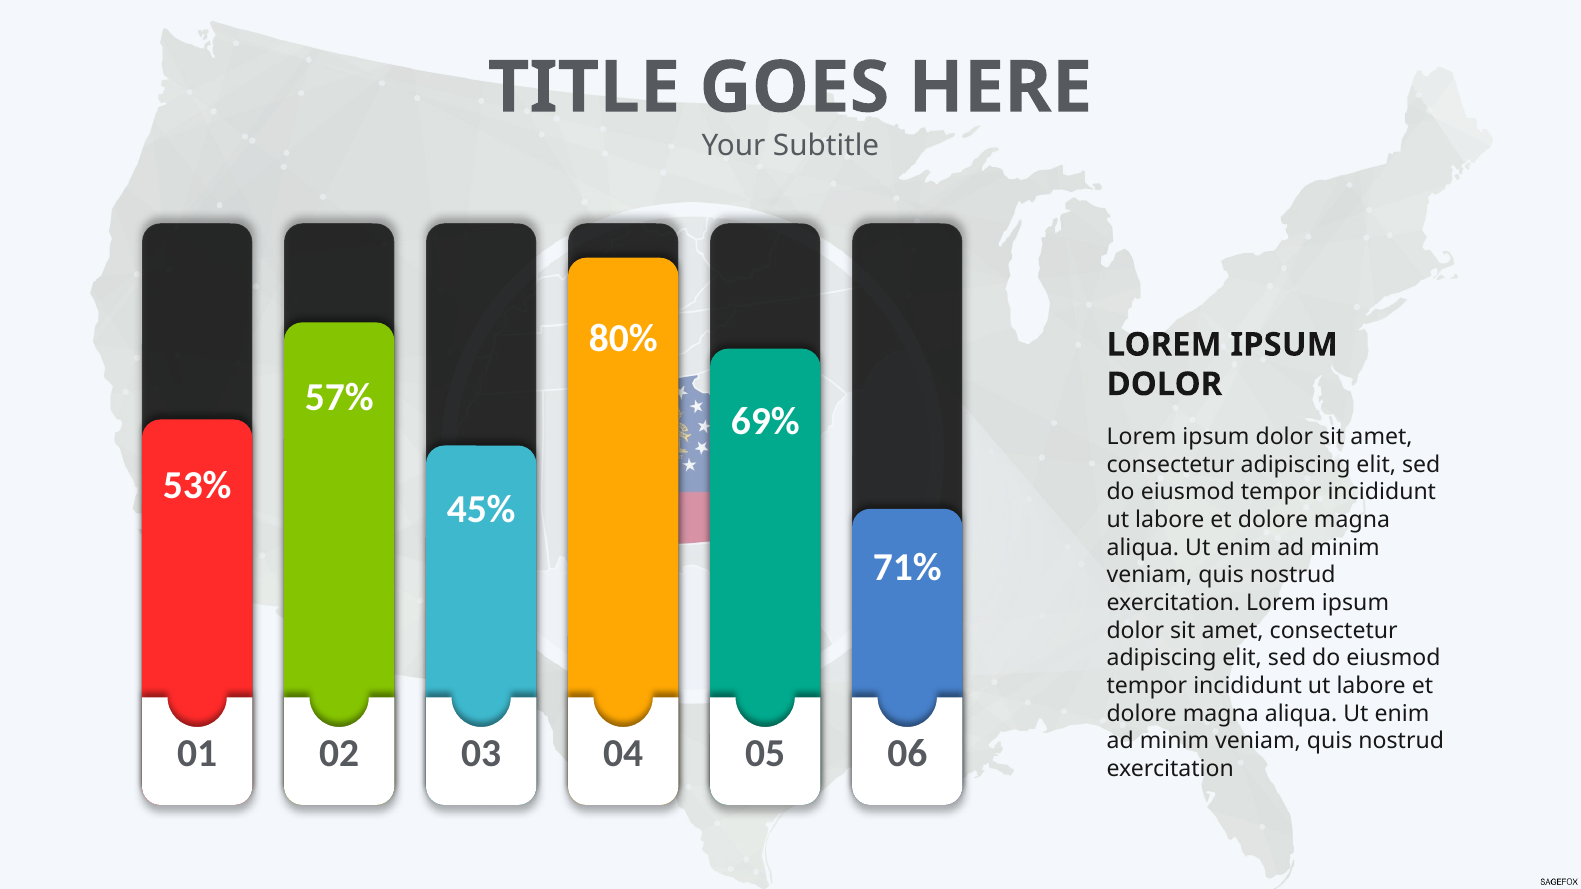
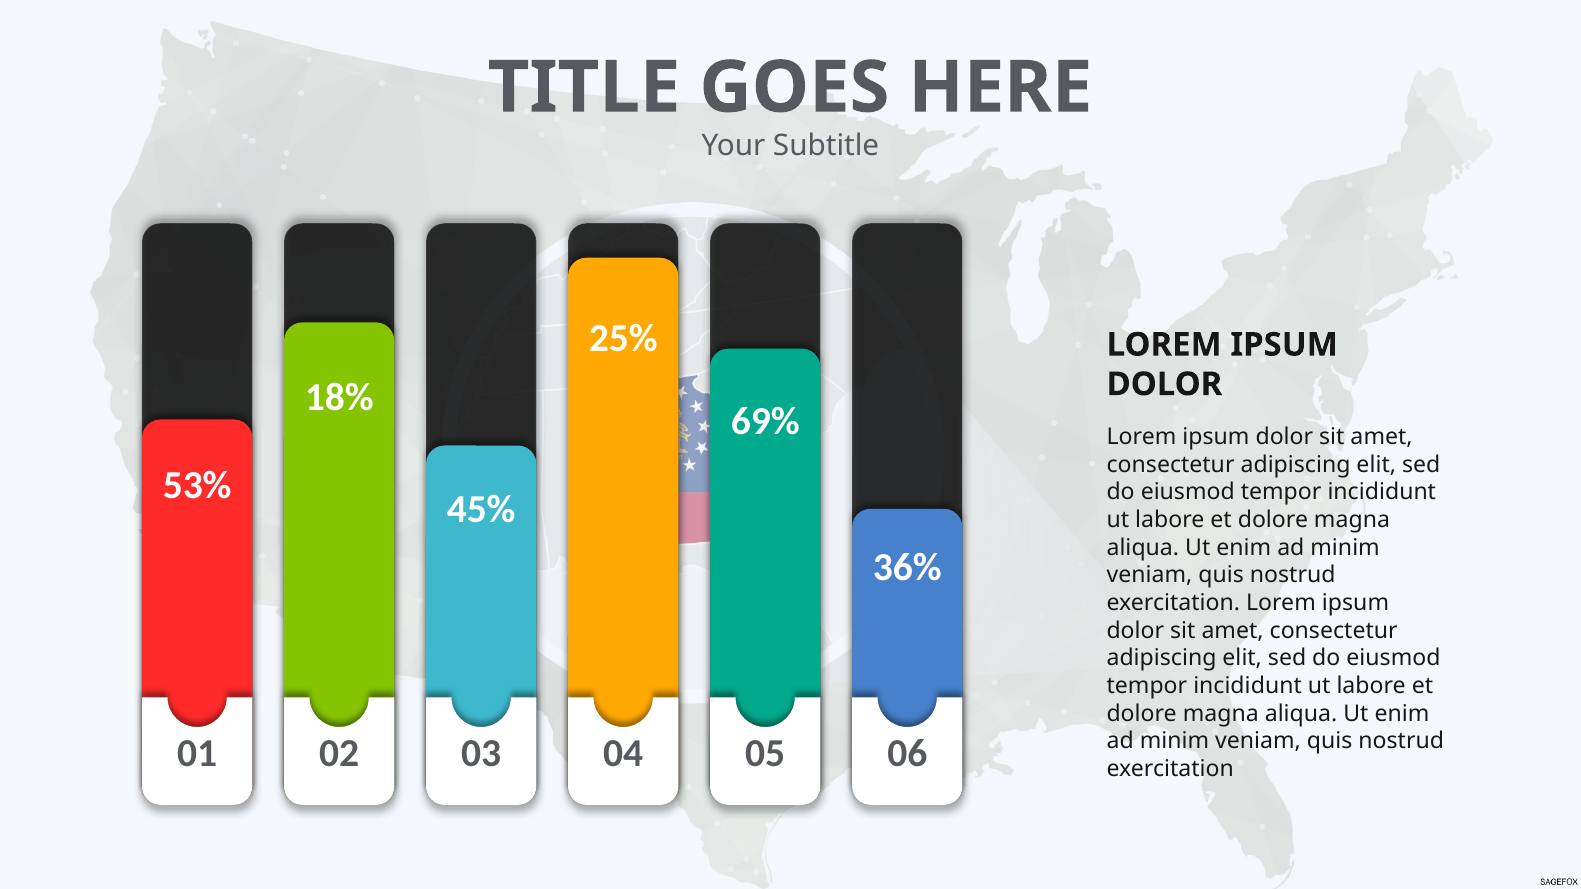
80%: 80% -> 25%
57%: 57% -> 18%
71%: 71% -> 36%
